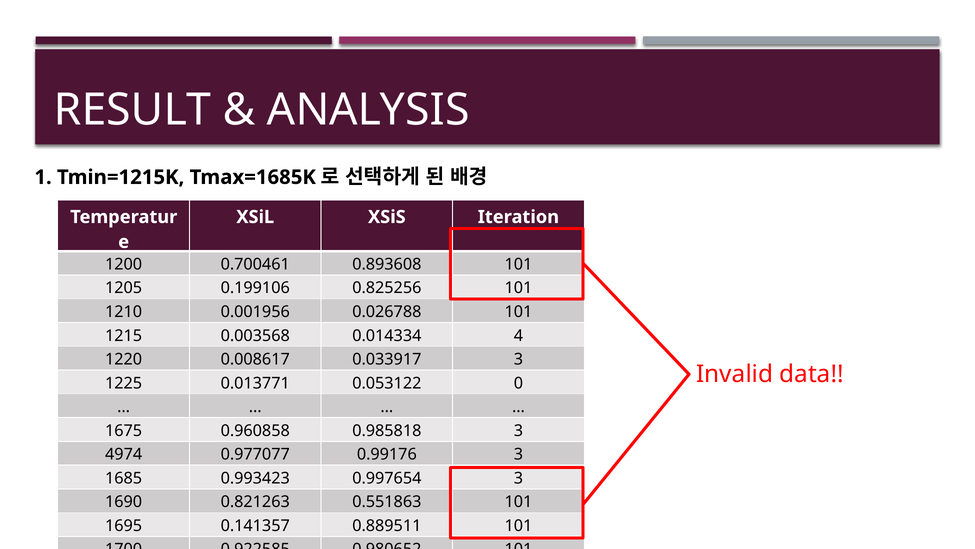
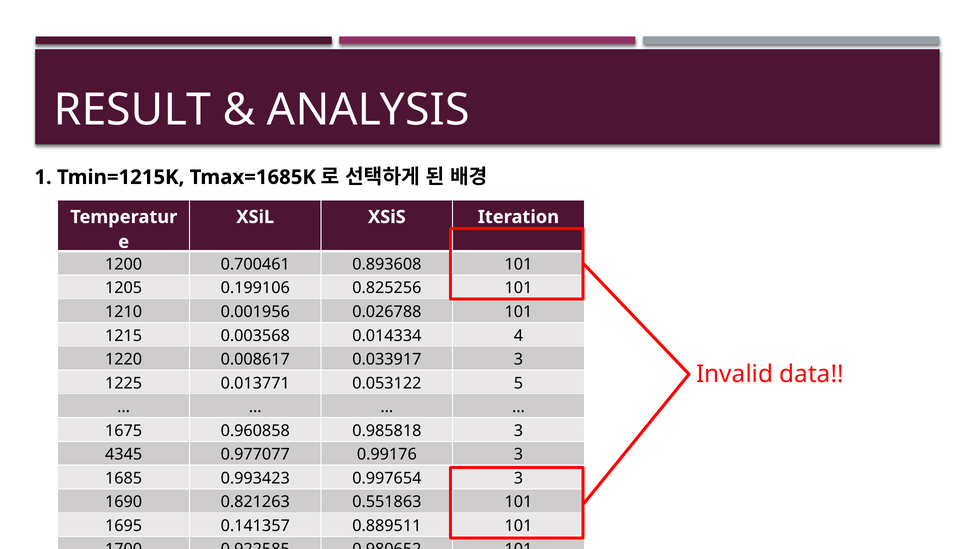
0: 0 -> 5
4974: 4974 -> 4345
